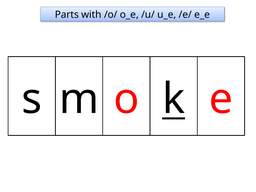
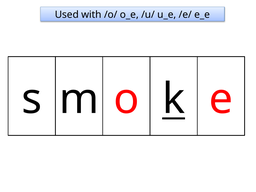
Parts: Parts -> Used
